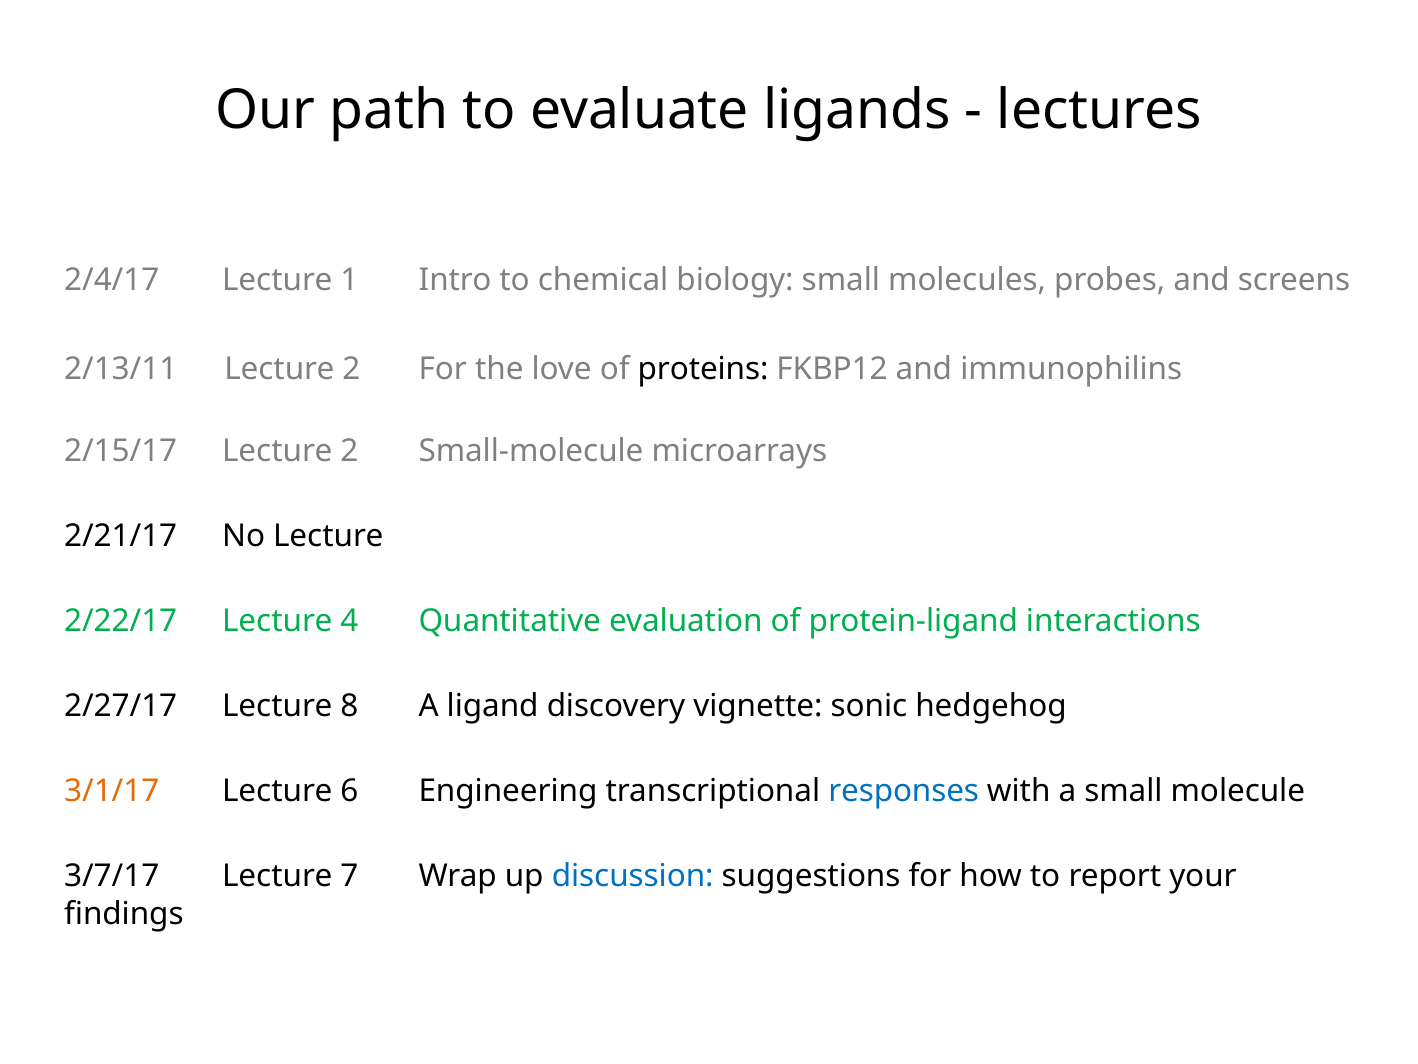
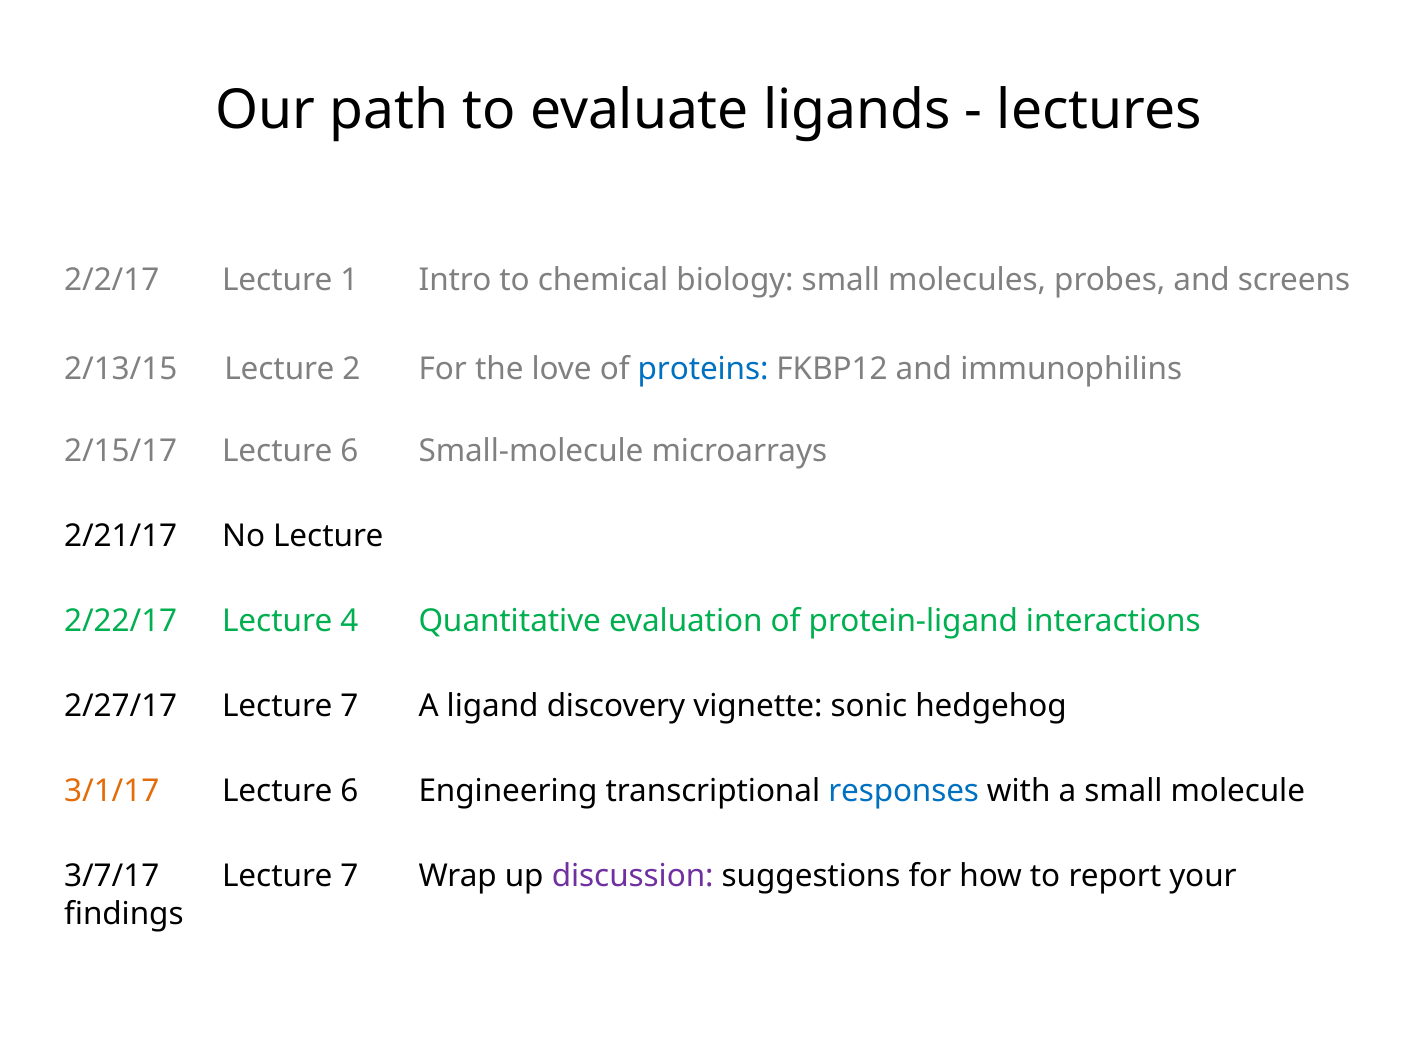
2/4/17: 2/4/17 -> 2/2/17
2/13/11: 2/13/11 -> 2/13/15
proteins colour: black -> blue
2/15/17 Lecture 2: 2 -> 6
2/27/17 Lecture 8: 8 -> 7
discussion colour: blue -> purple
